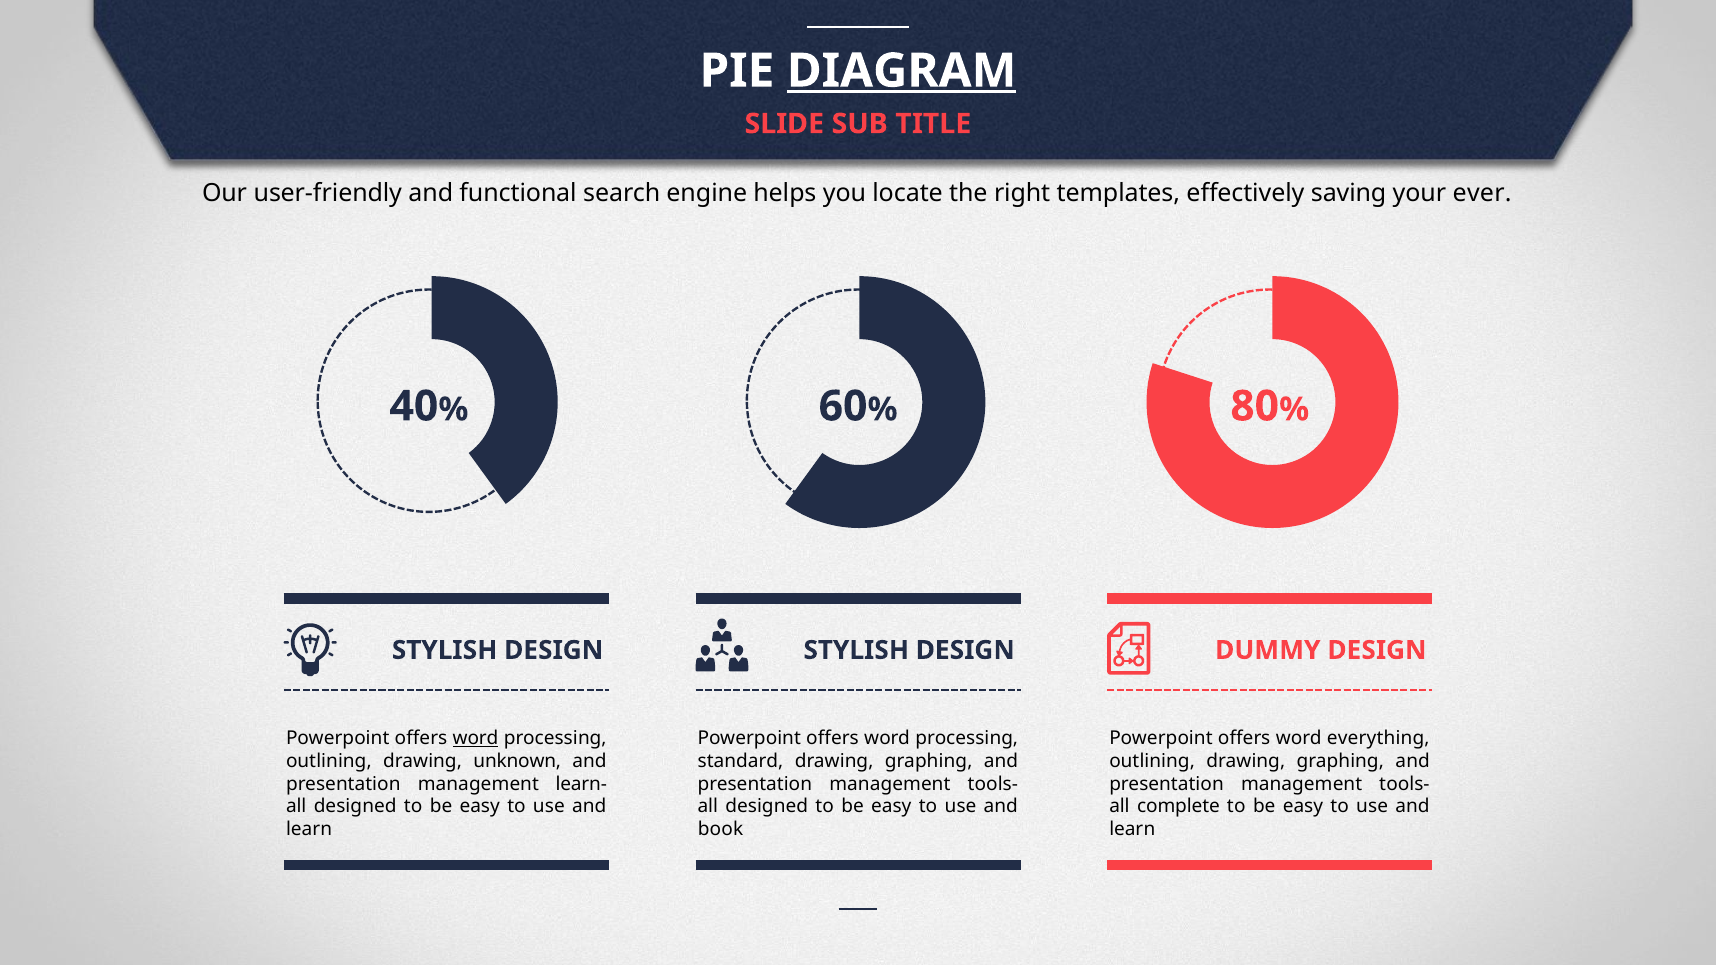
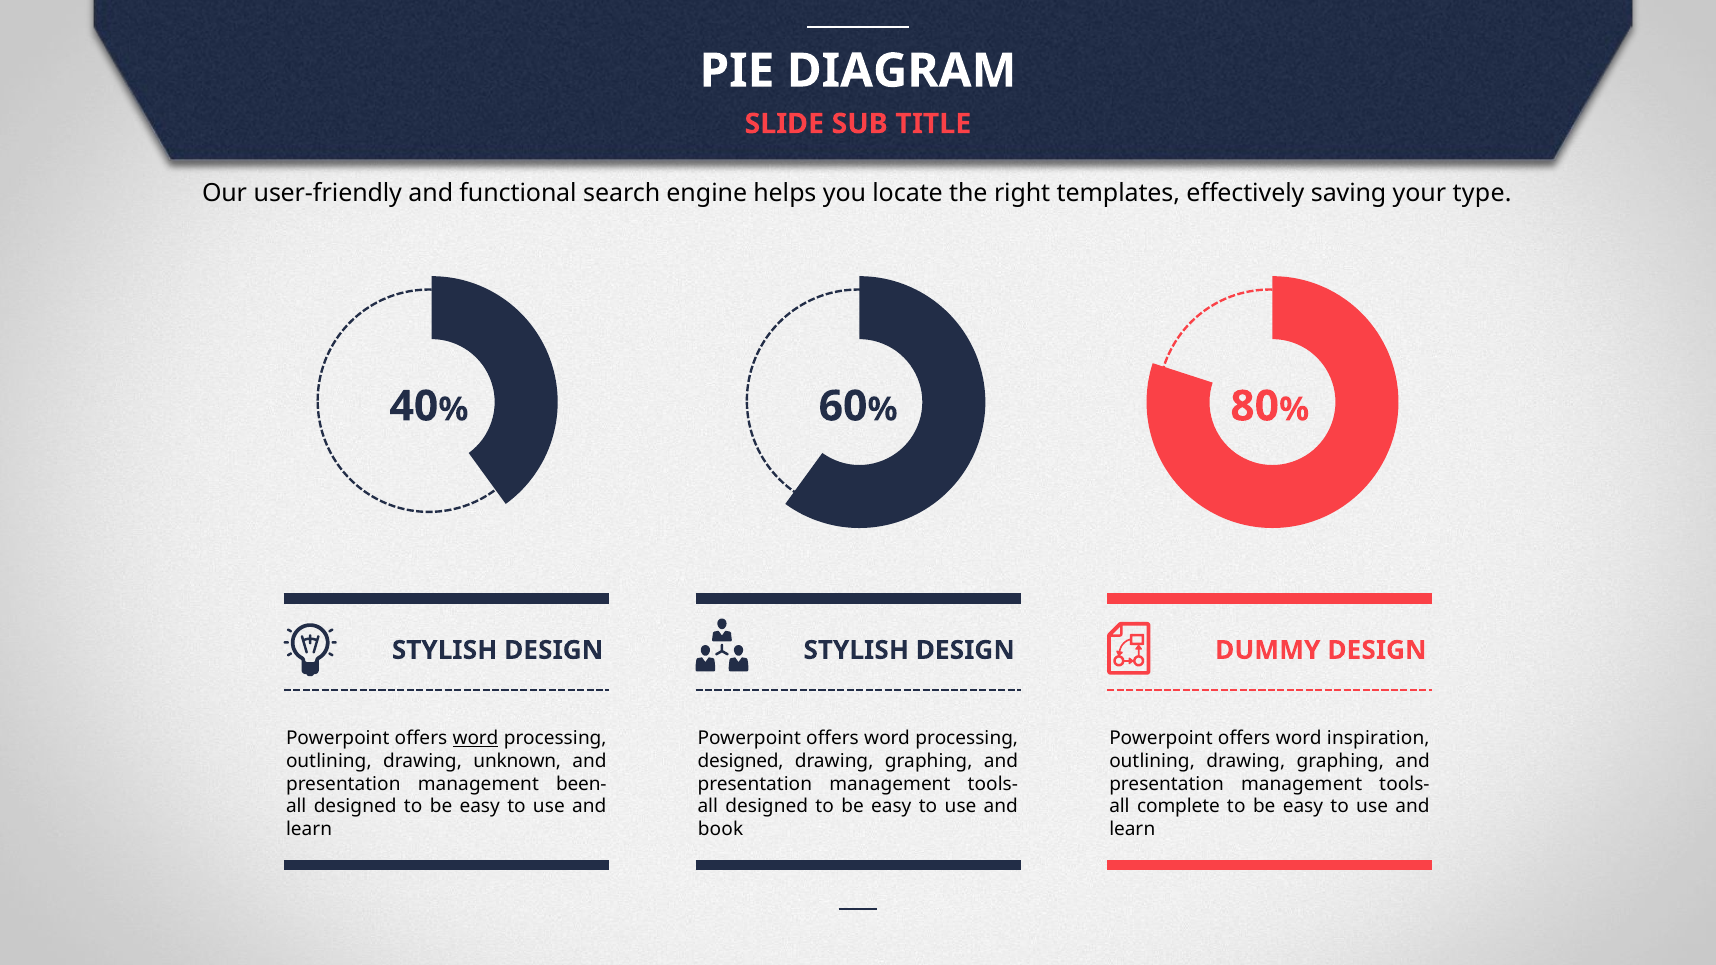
DIAGRAM underline: present -> none
ever: ever -> type
everything: everything -> inspiration
standard at (740, 761): standard -> designed
learn-: learn- -> been-
